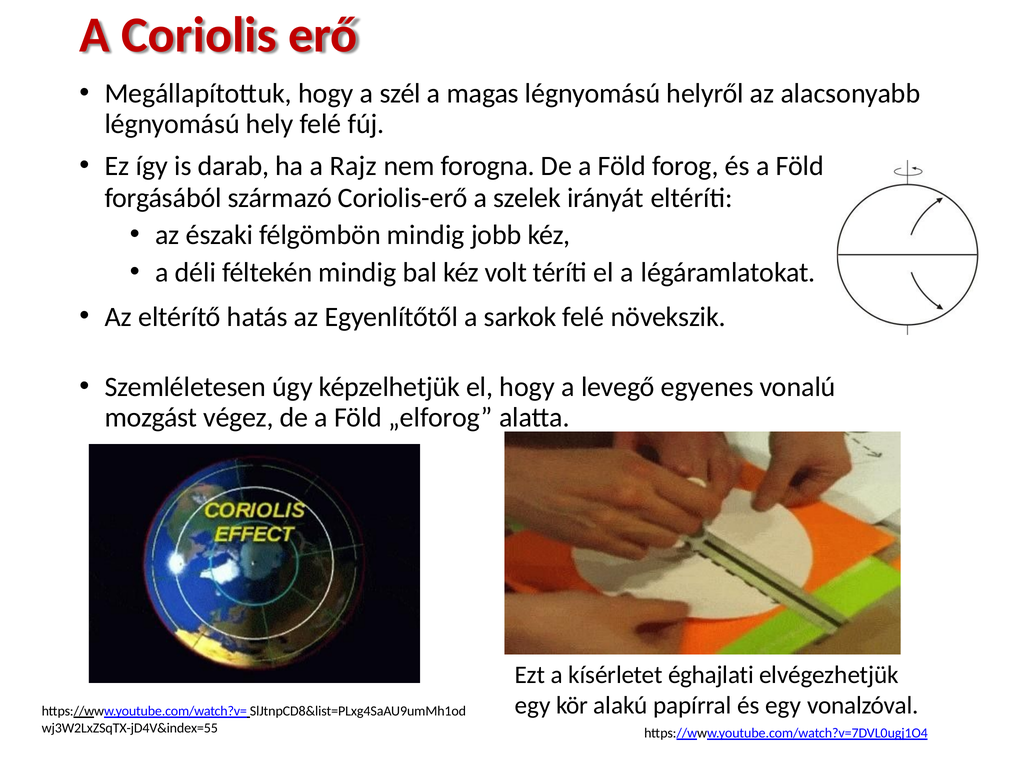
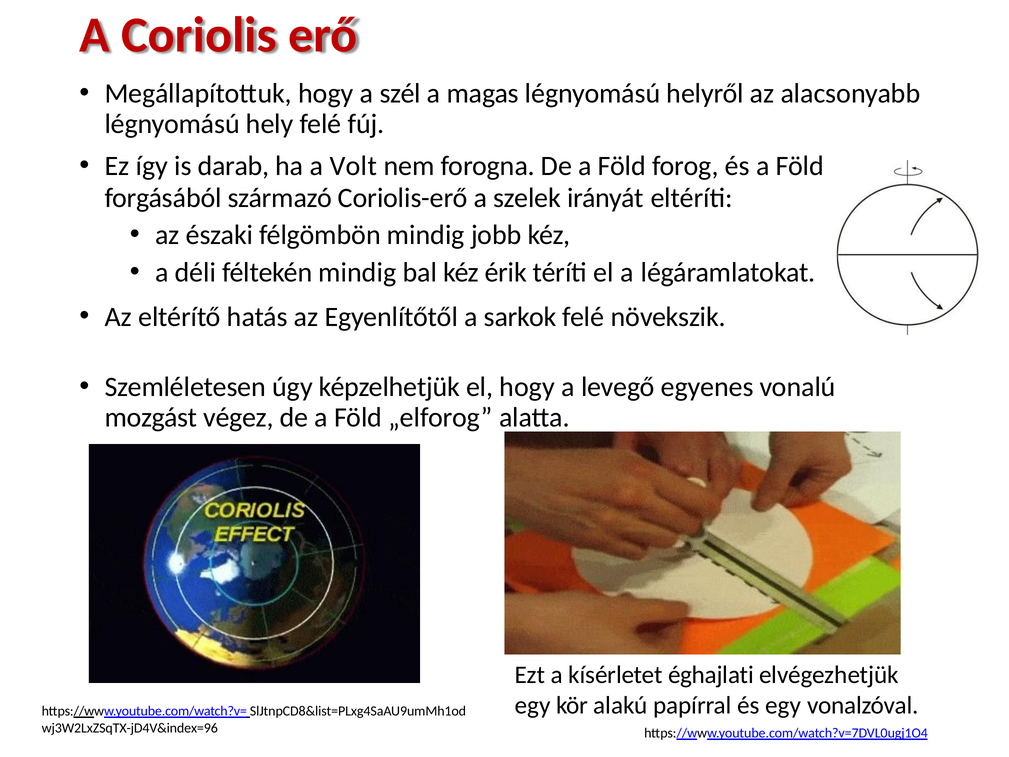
Rajz: Rajz -> Volt
volt: volt -> érik
wj3W2LxZSqTX-jD4V&index=55: wj3W2LxZSqTX-jD4V&index=55 -> wj3W2LxZSqTX-jD4V&index=96
